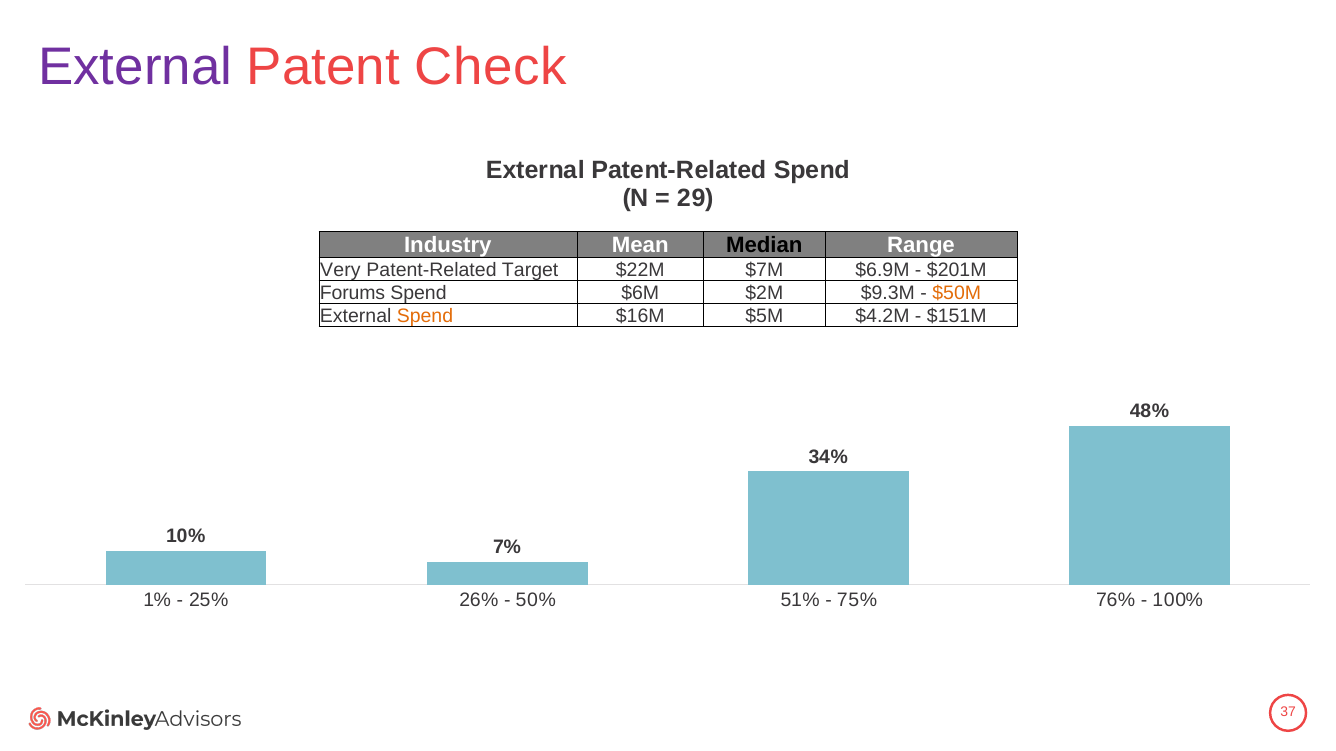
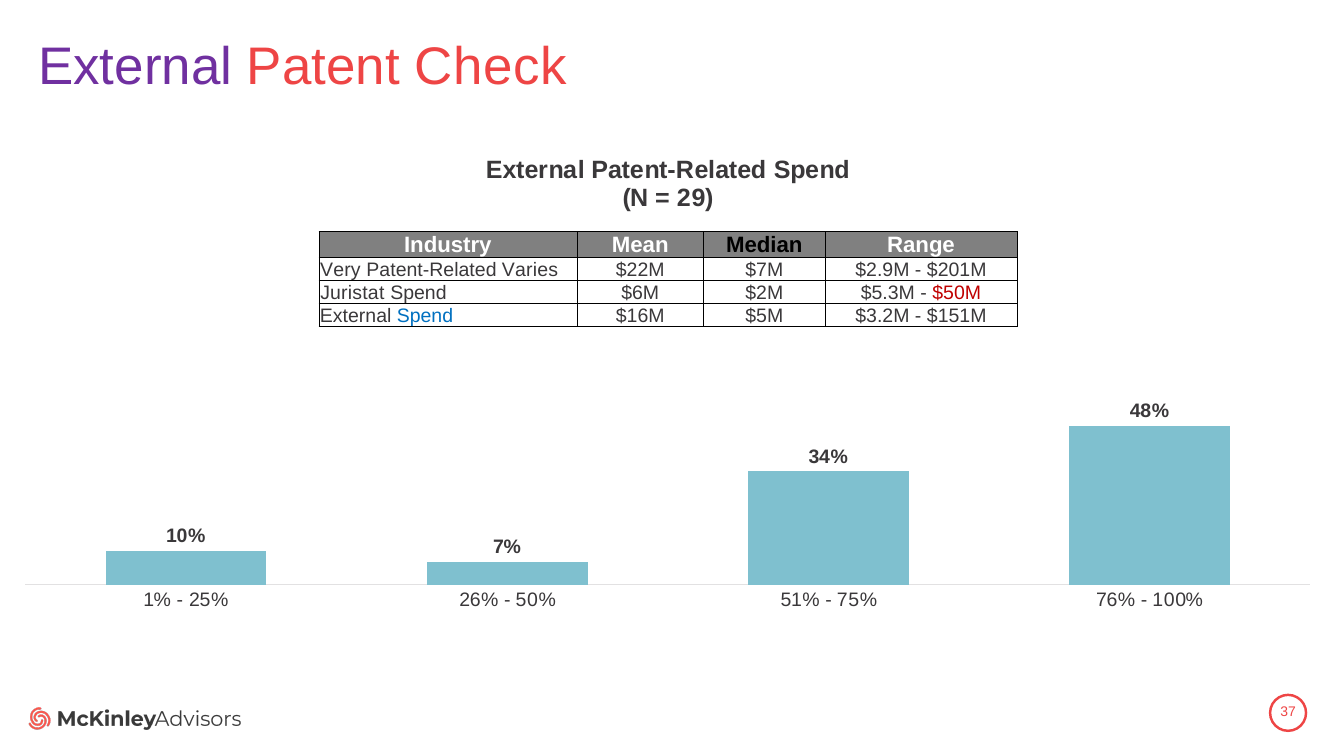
Target: Target -> Varies
$6.9M: $6.9M -> $2.9M
Forums: Forums -> Juristat
$9.3M: $9.3M -> $5.3M
$50M colour: orange -> red
Spend at (425, 316) colour: orange -> blue
$4.2M: $4.2M -> $3.2M
